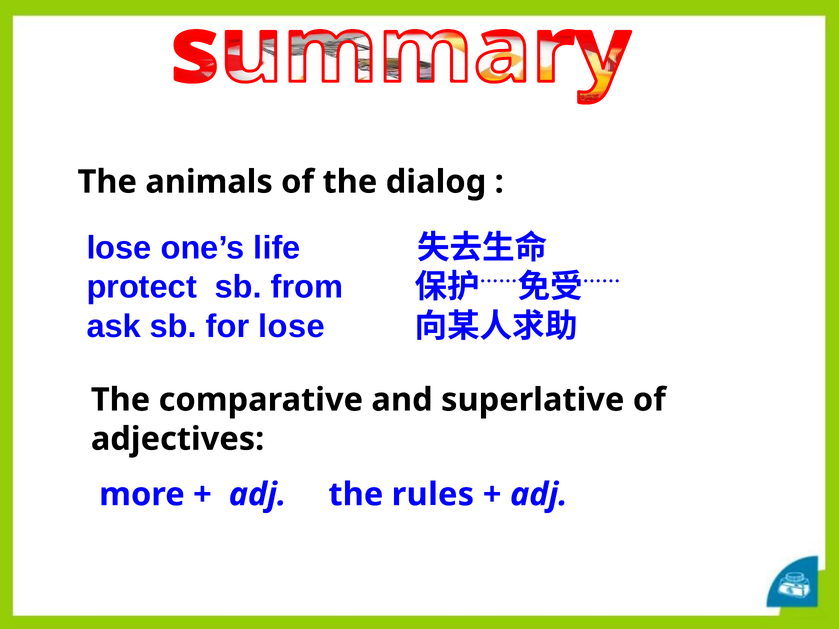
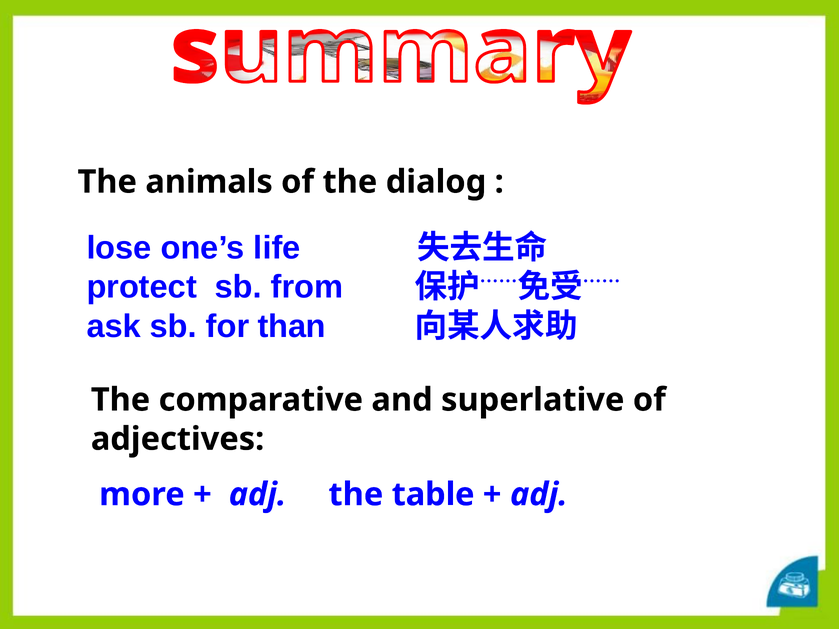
for lose: lose -> than
rules: rules -> table
